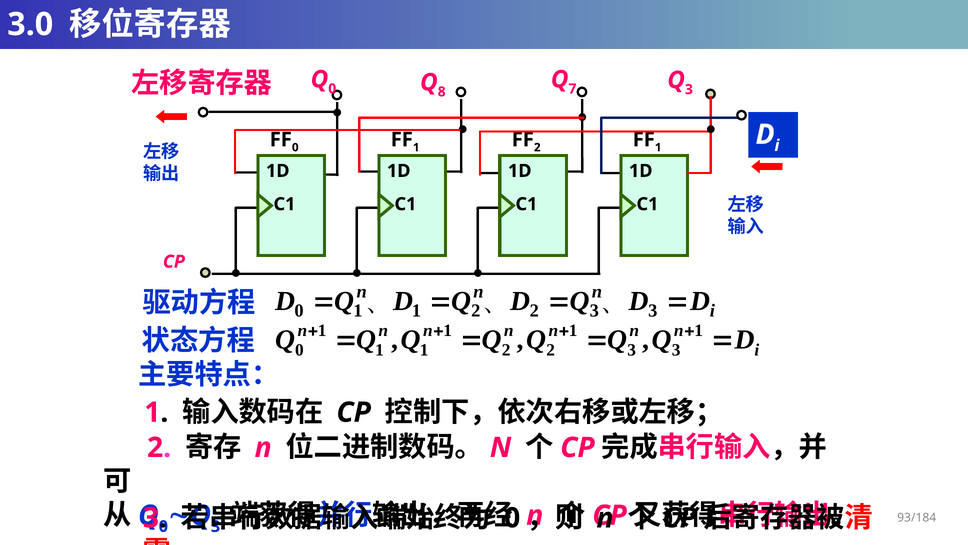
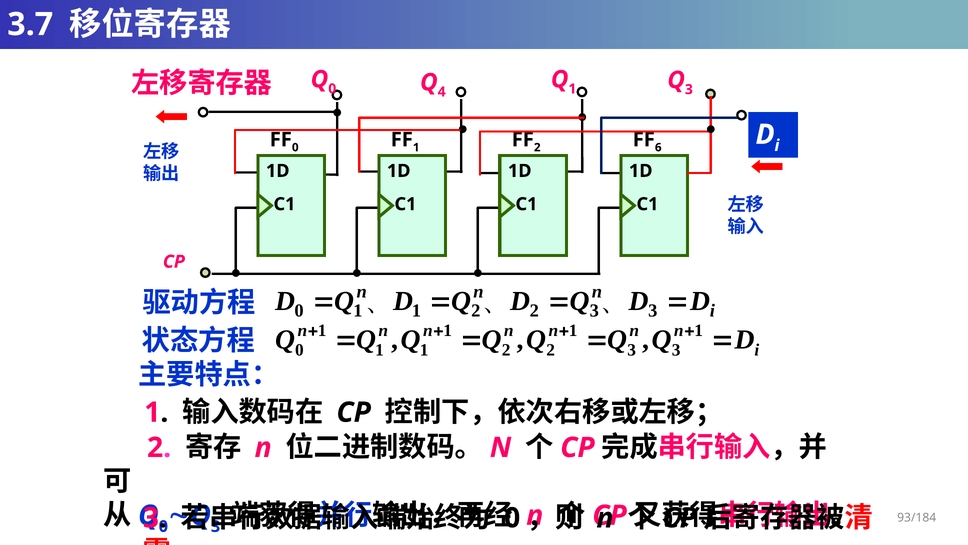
3.0: 3.0 -> 3.7
8: 8 -> 4
7 at (572, 89): 7 -> 1
1 at (658, 147): 1 -> 6
